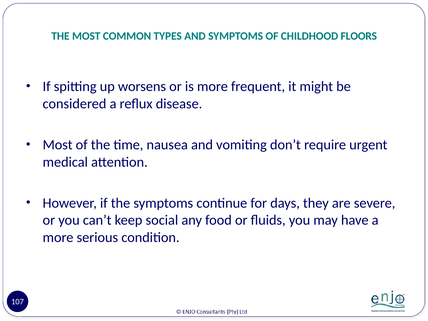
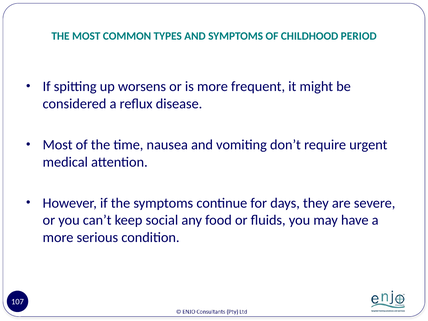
FLOORS: FLOORS -> PERIOD
